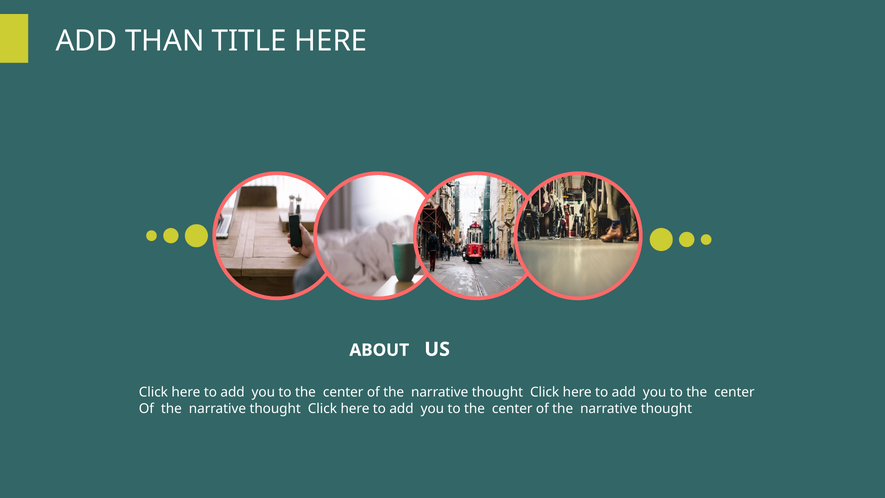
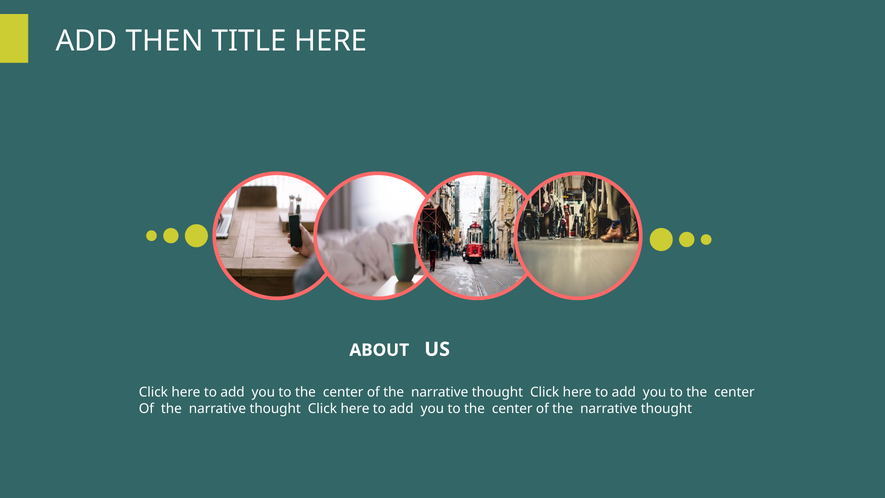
THAN: THAN -> THEN
